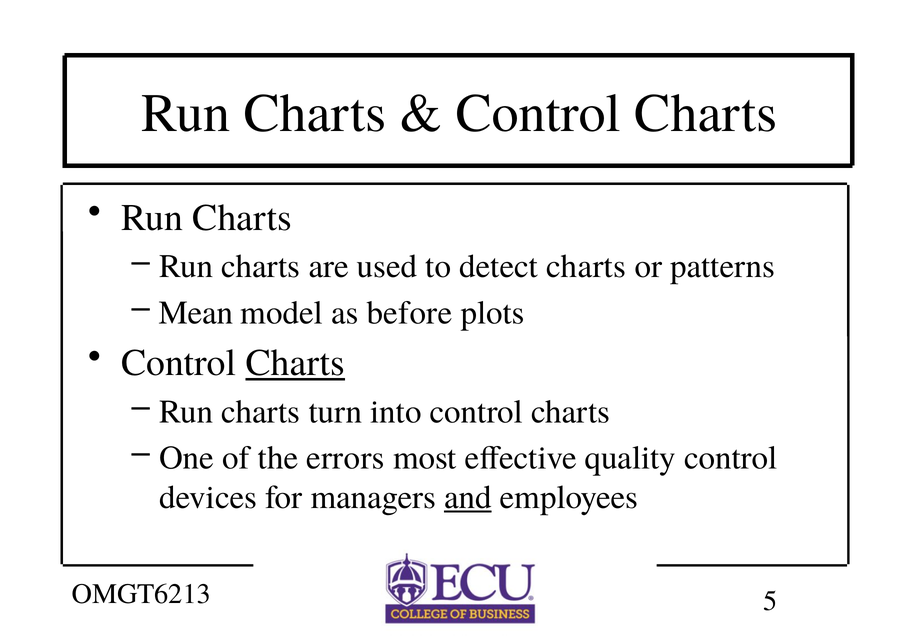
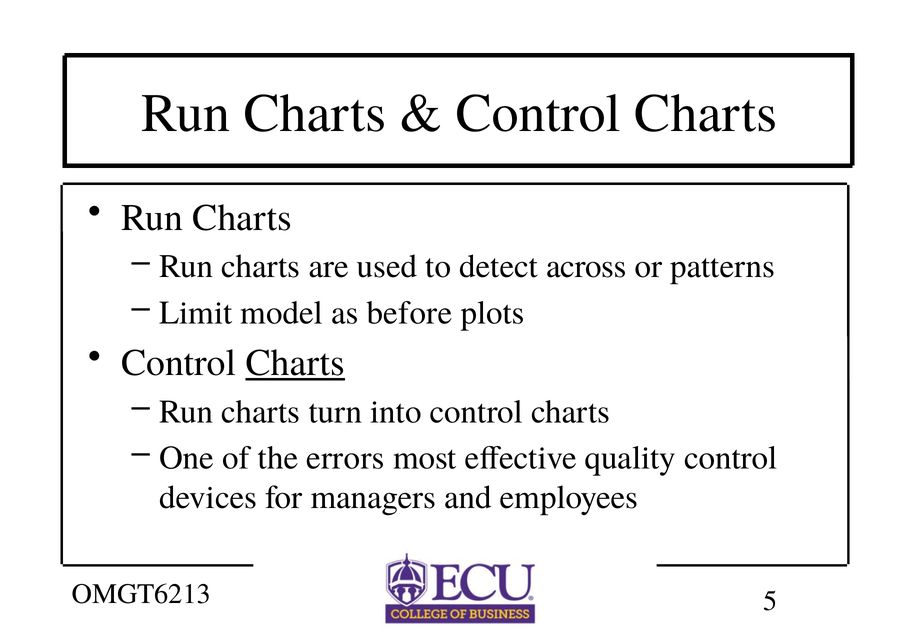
detect charts: charts -> across
Mean: Mean -> Limit
and underline: present -> none
